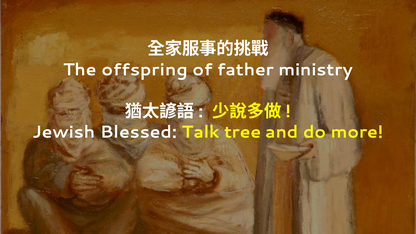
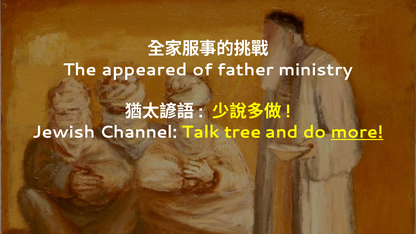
offspring: offspring -> appeared
Blessed: Blessed -> Channel
more underline: none -> present
